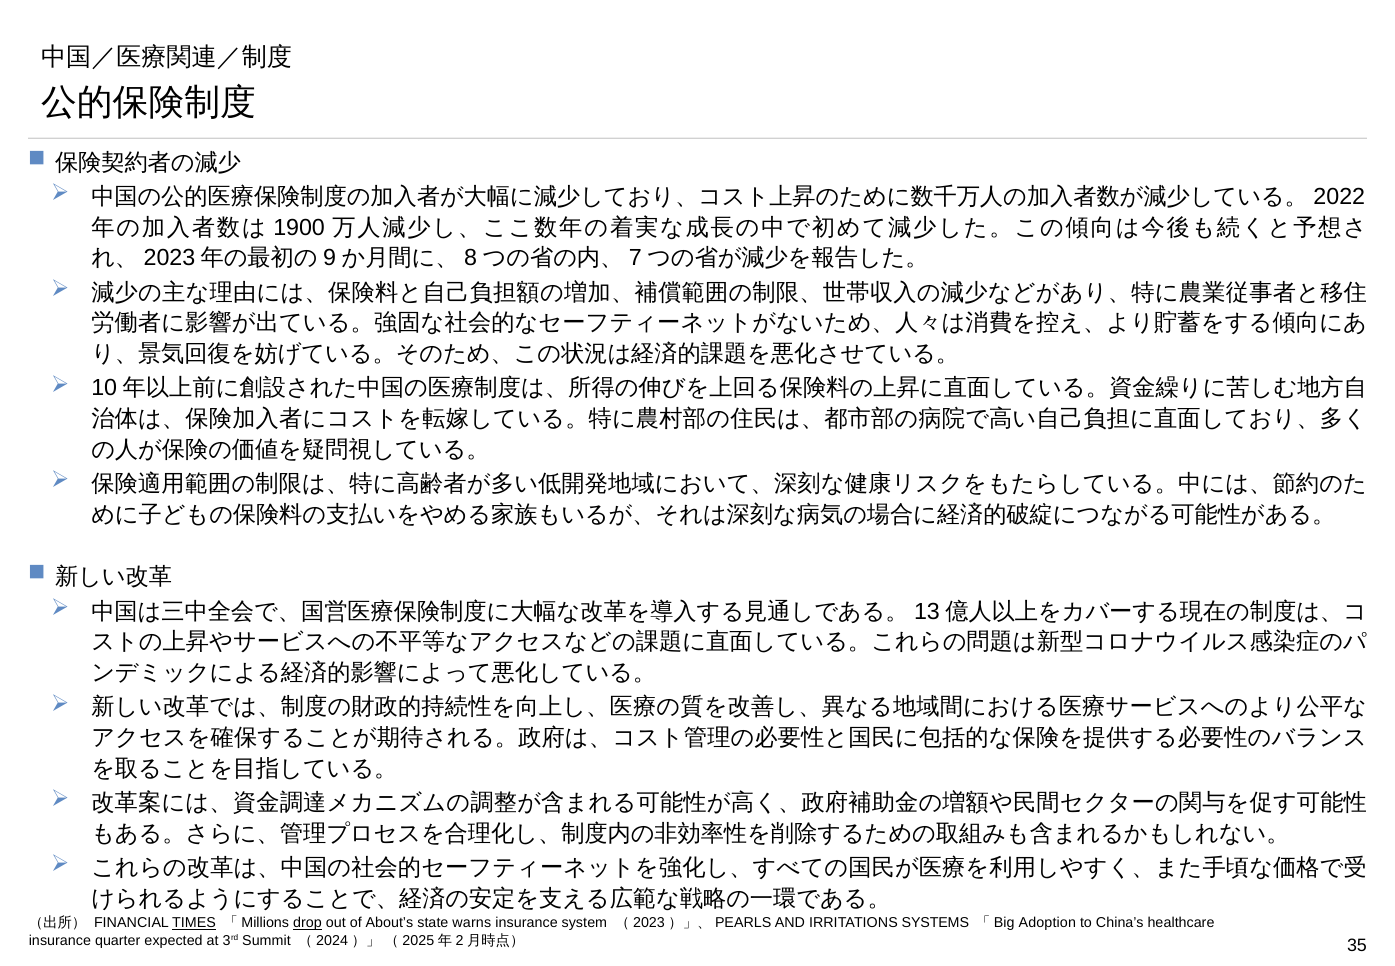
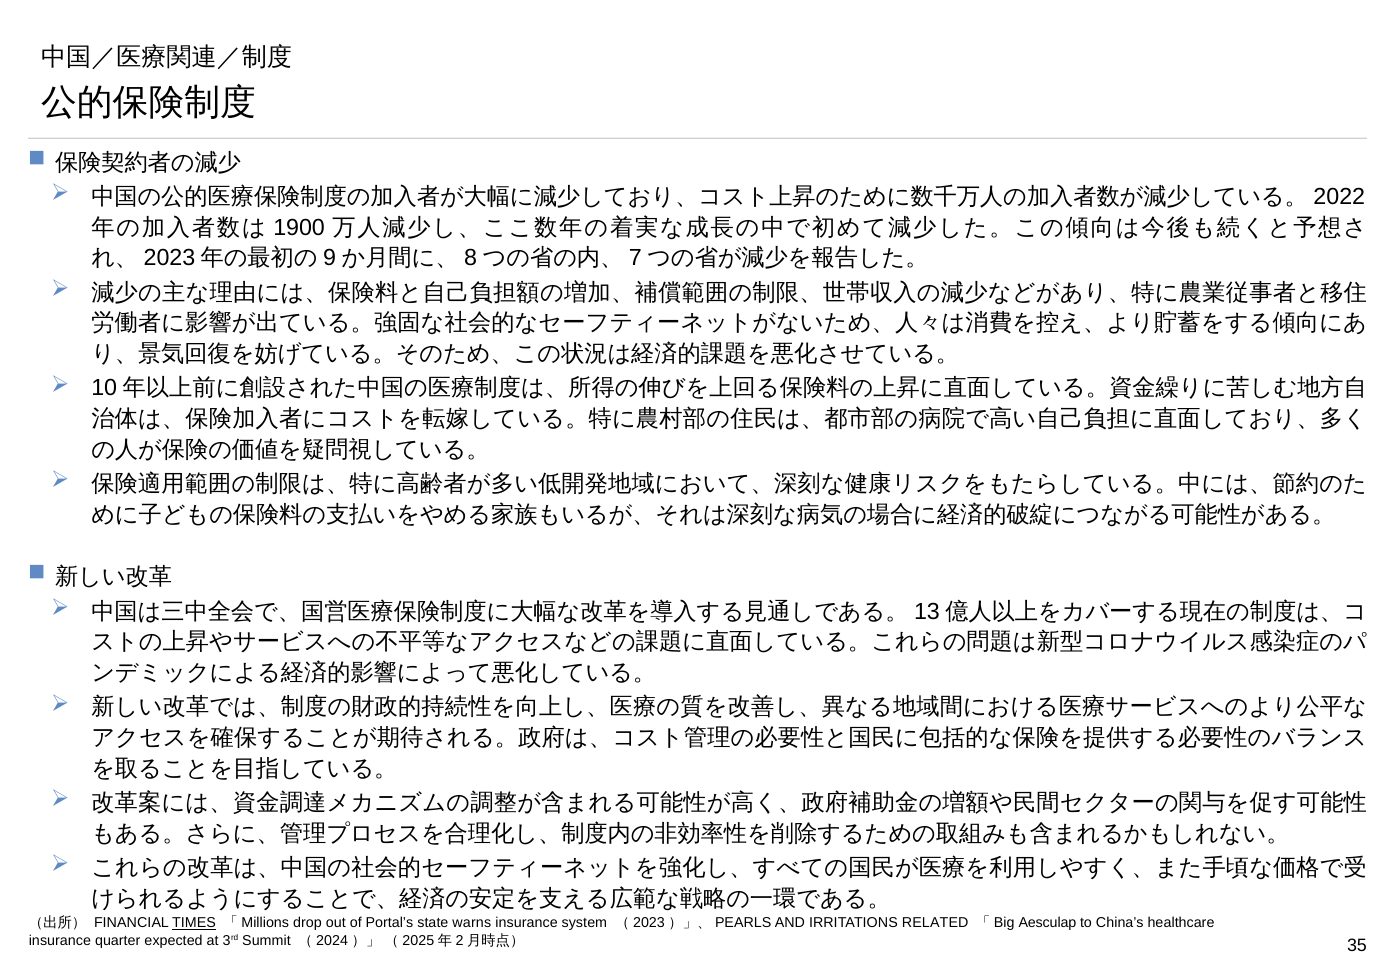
drop underline: present -> none
About’s: About’s -> Portal’s
SYSTEMS: SYSTEMS -> RELATED
Adoption: Adoption -> Aesculap
